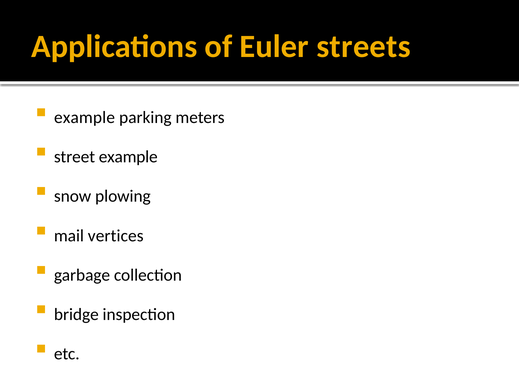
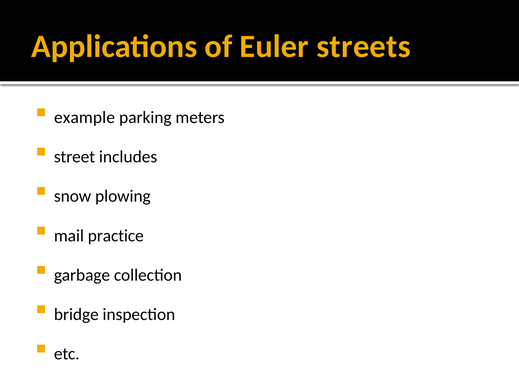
street example: example -> includes
vertices: vertices -> practice
